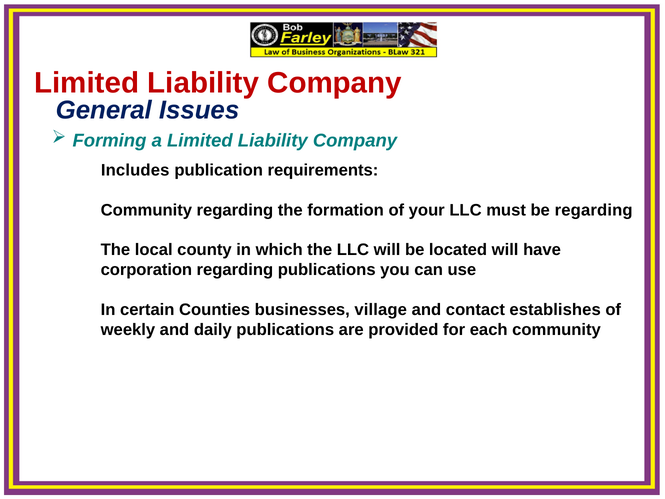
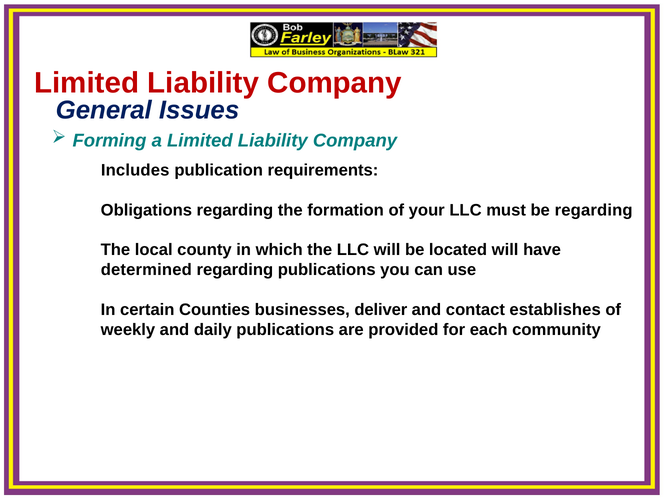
Community at (146, 210): Community -> Obligations
corporation: corporation -> determined
village: village -> deliver
